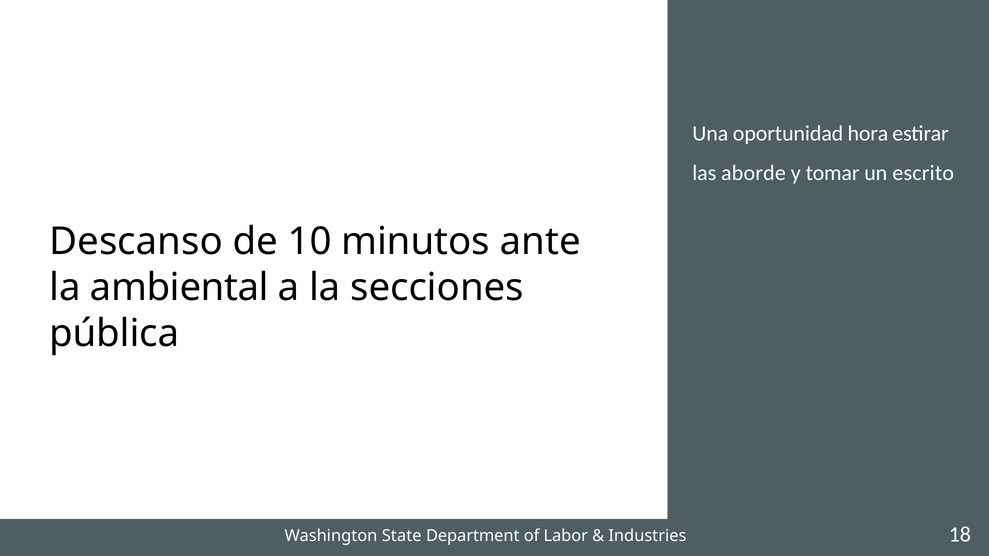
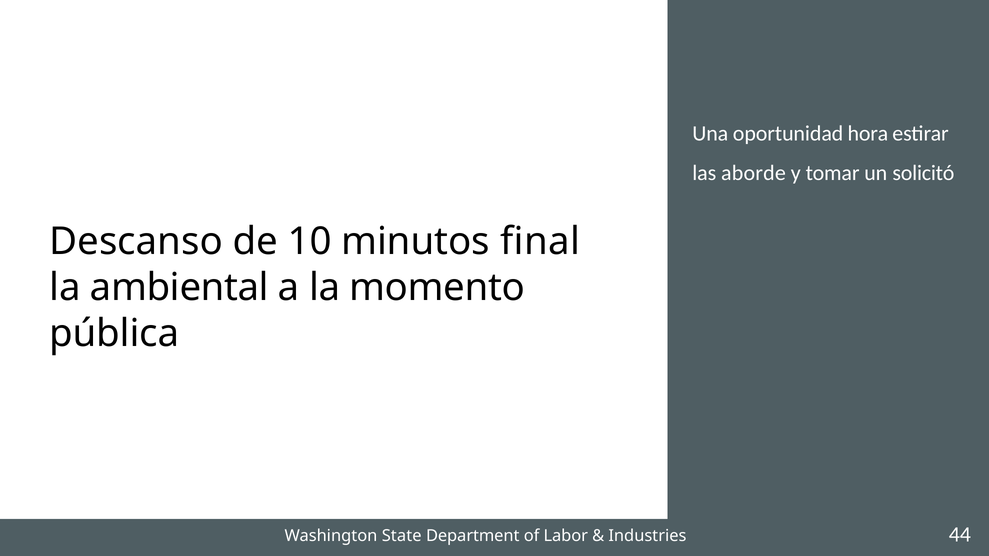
escrito: escrito -> solicitó
ante: ante -> final
secciones: secciones -> momento
18: 18 -> 44
